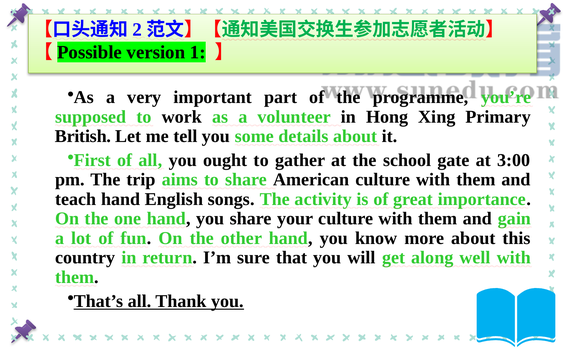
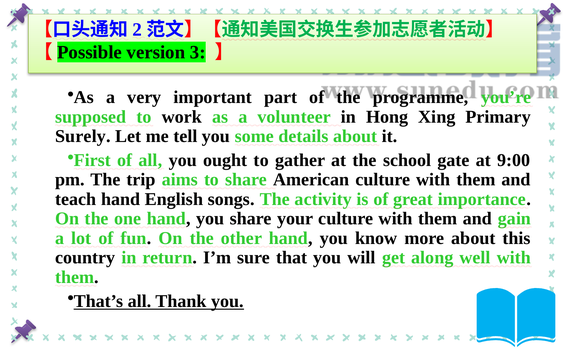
1: 1 -> 3
British: British -> Surely
3:00: 3:00 -> 9:00
